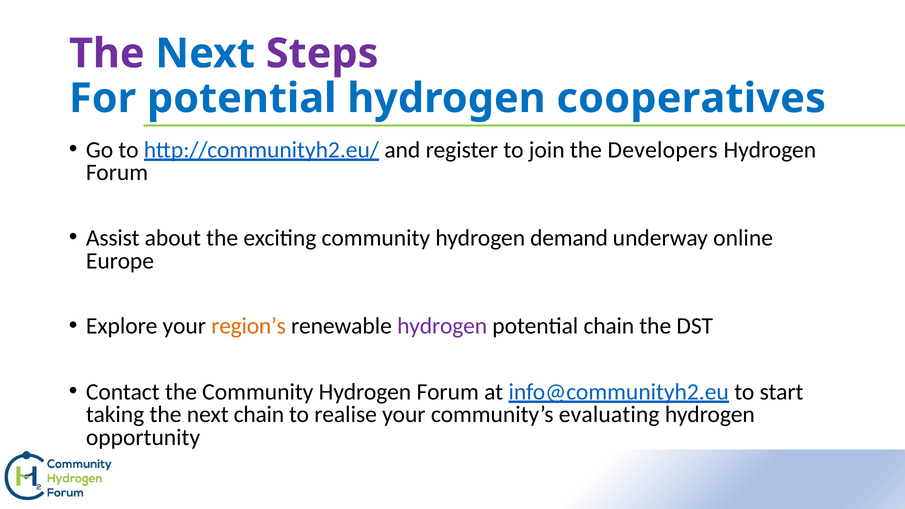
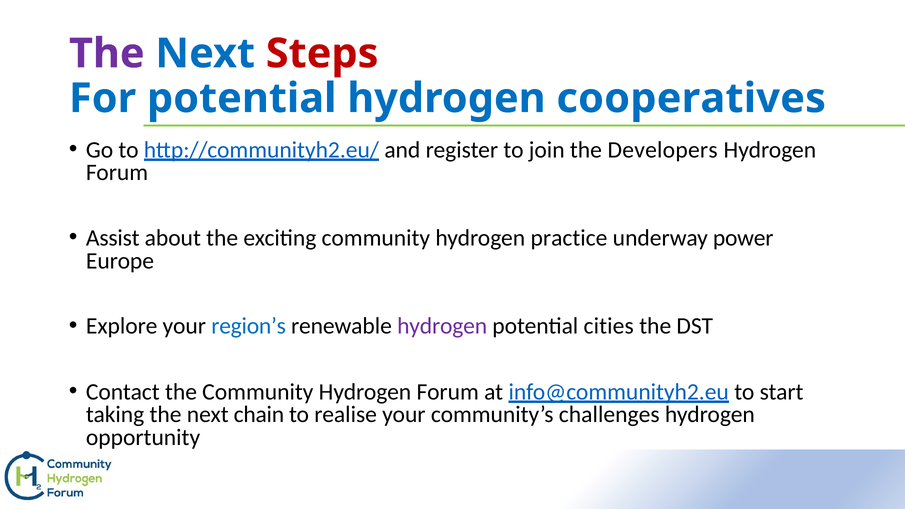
Steps colour: purple -> red
demand: demand -> practice
online: online -> power
region’s colour: orange -> blue
potential chain: chain -> cities
evaluating: evaluating -> challenges
